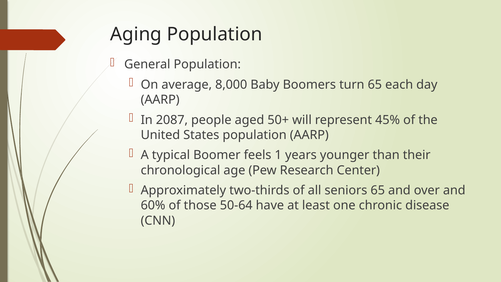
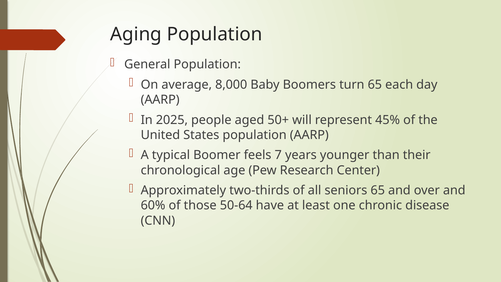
2087: 2087 -> 2025
1: 1 -> 7
